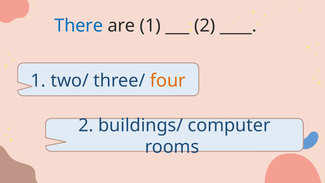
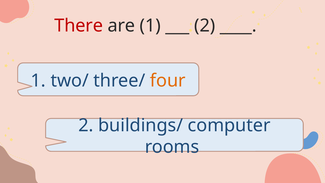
There colour: blue -> red
